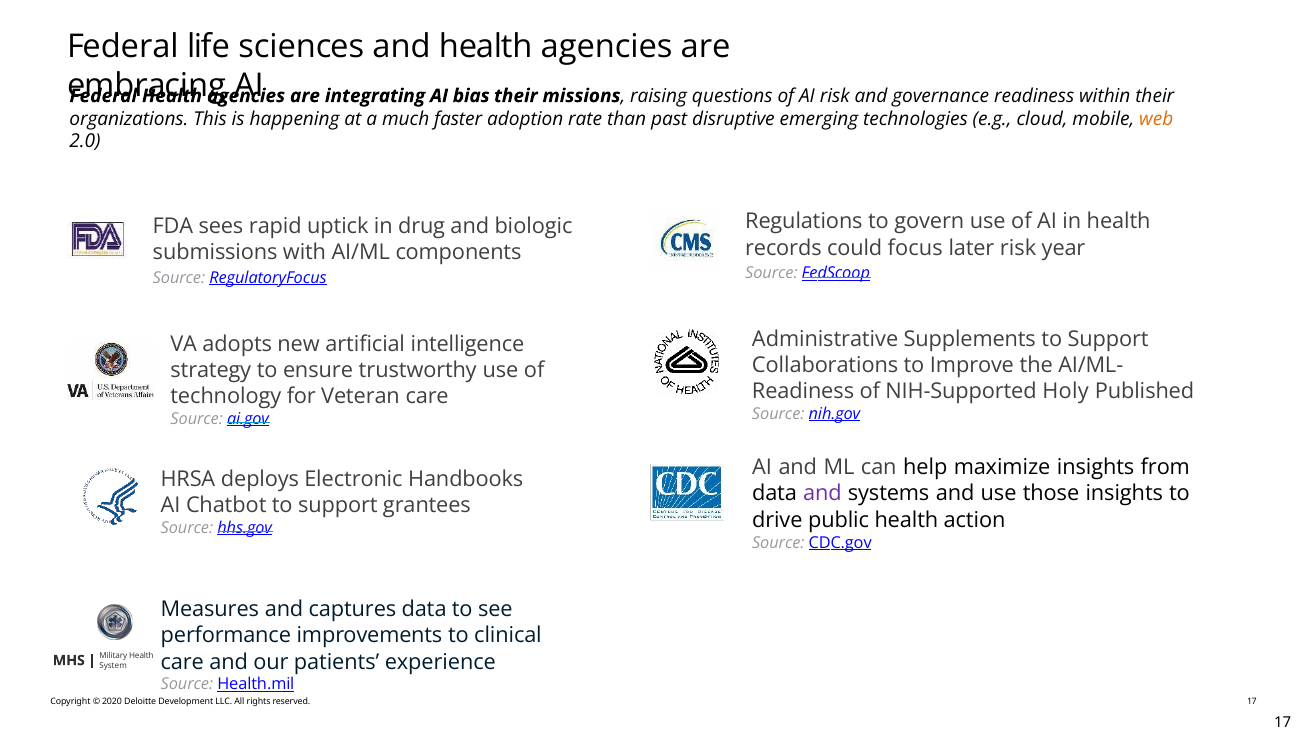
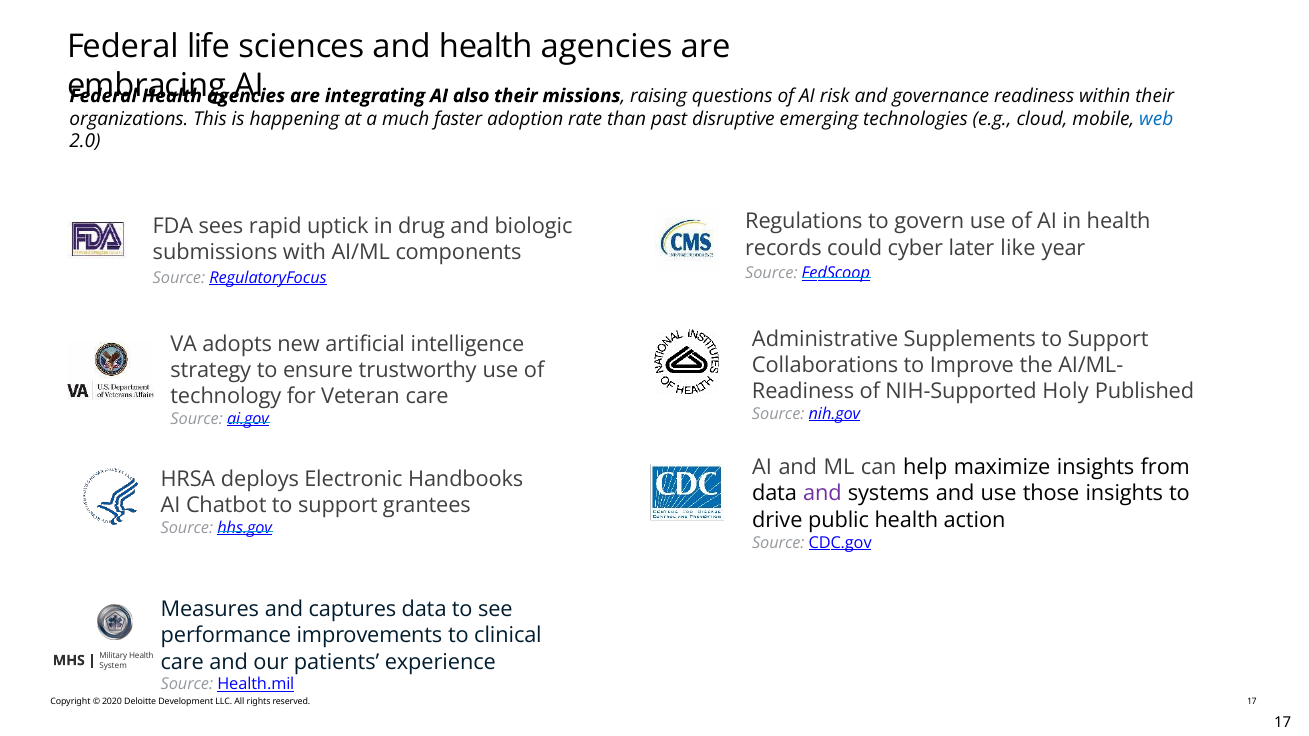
bias: bias -> also
web colour: orange -> blue
focus: focus -> cyber
later risk: risk -> like
